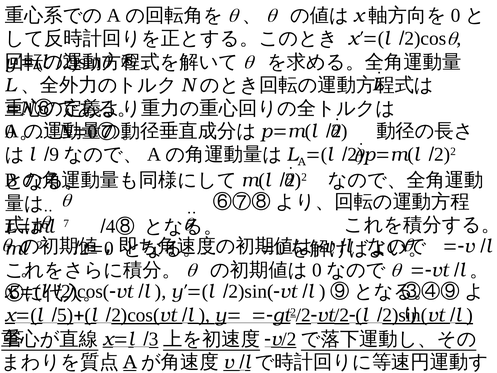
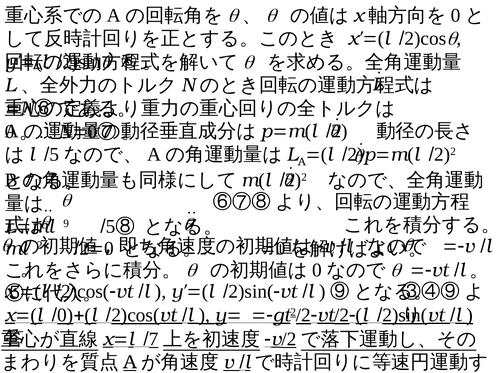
9 at (54, 154): 9 -> 5
7: 7 -> 9
4 at (111, 226): 4 -> 5
5 at (65, 315): 5 -> 0
3: 3 -> 7
